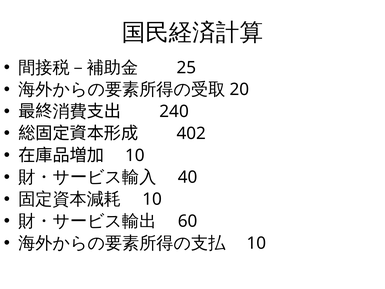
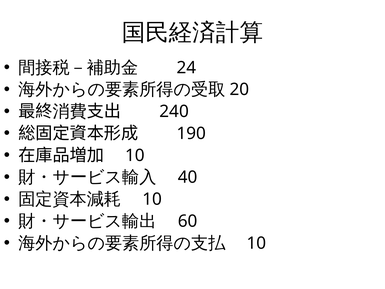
25: 25 -> 24
402: 402 -> 190
